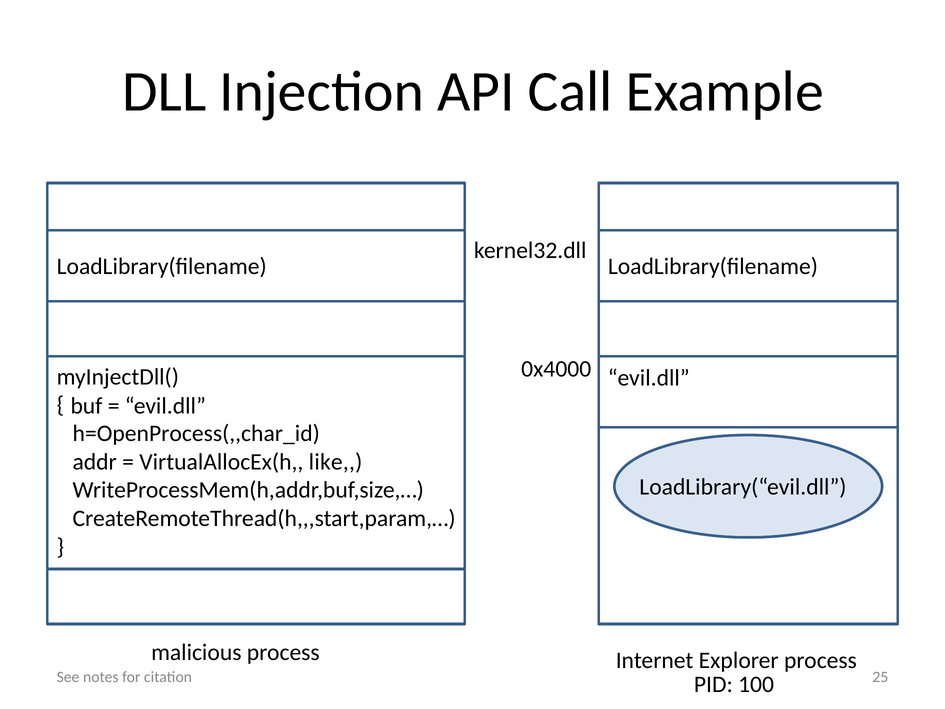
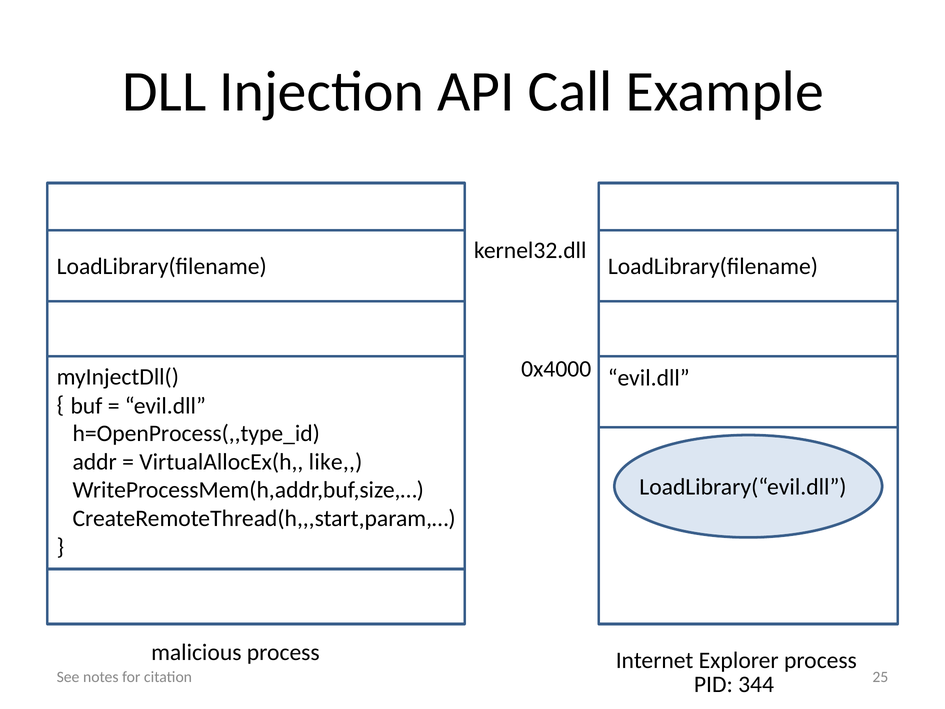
h=OpenProcess(,,char_id: h=OpenProcess(,,char_id -> h=OpenProcess(,,type_id
100: 100 -> 344
